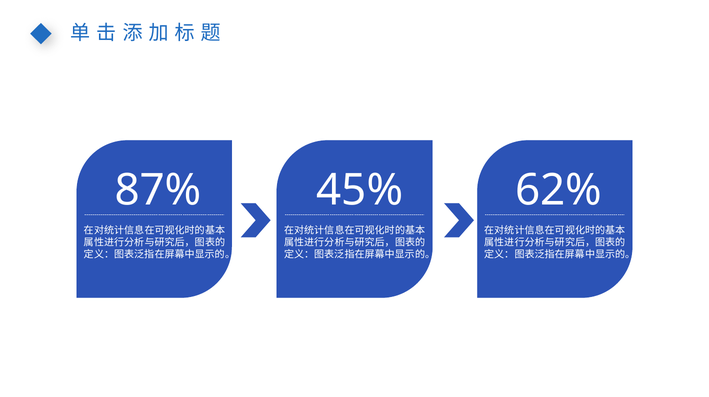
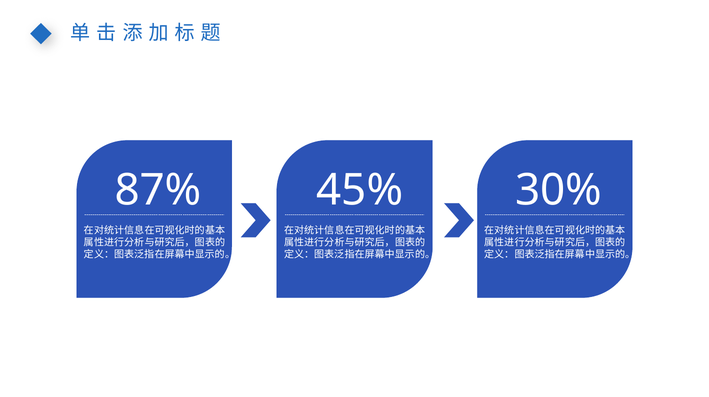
62%: 62% -> 30%
